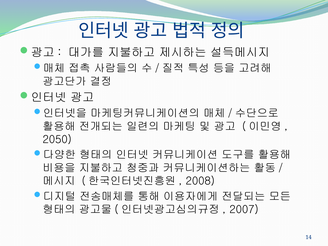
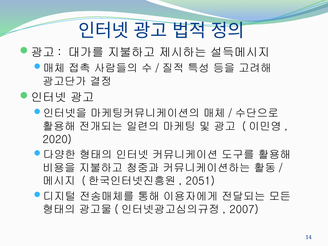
2050: 2050 -> 2020
2008: 2008 -> 2051
